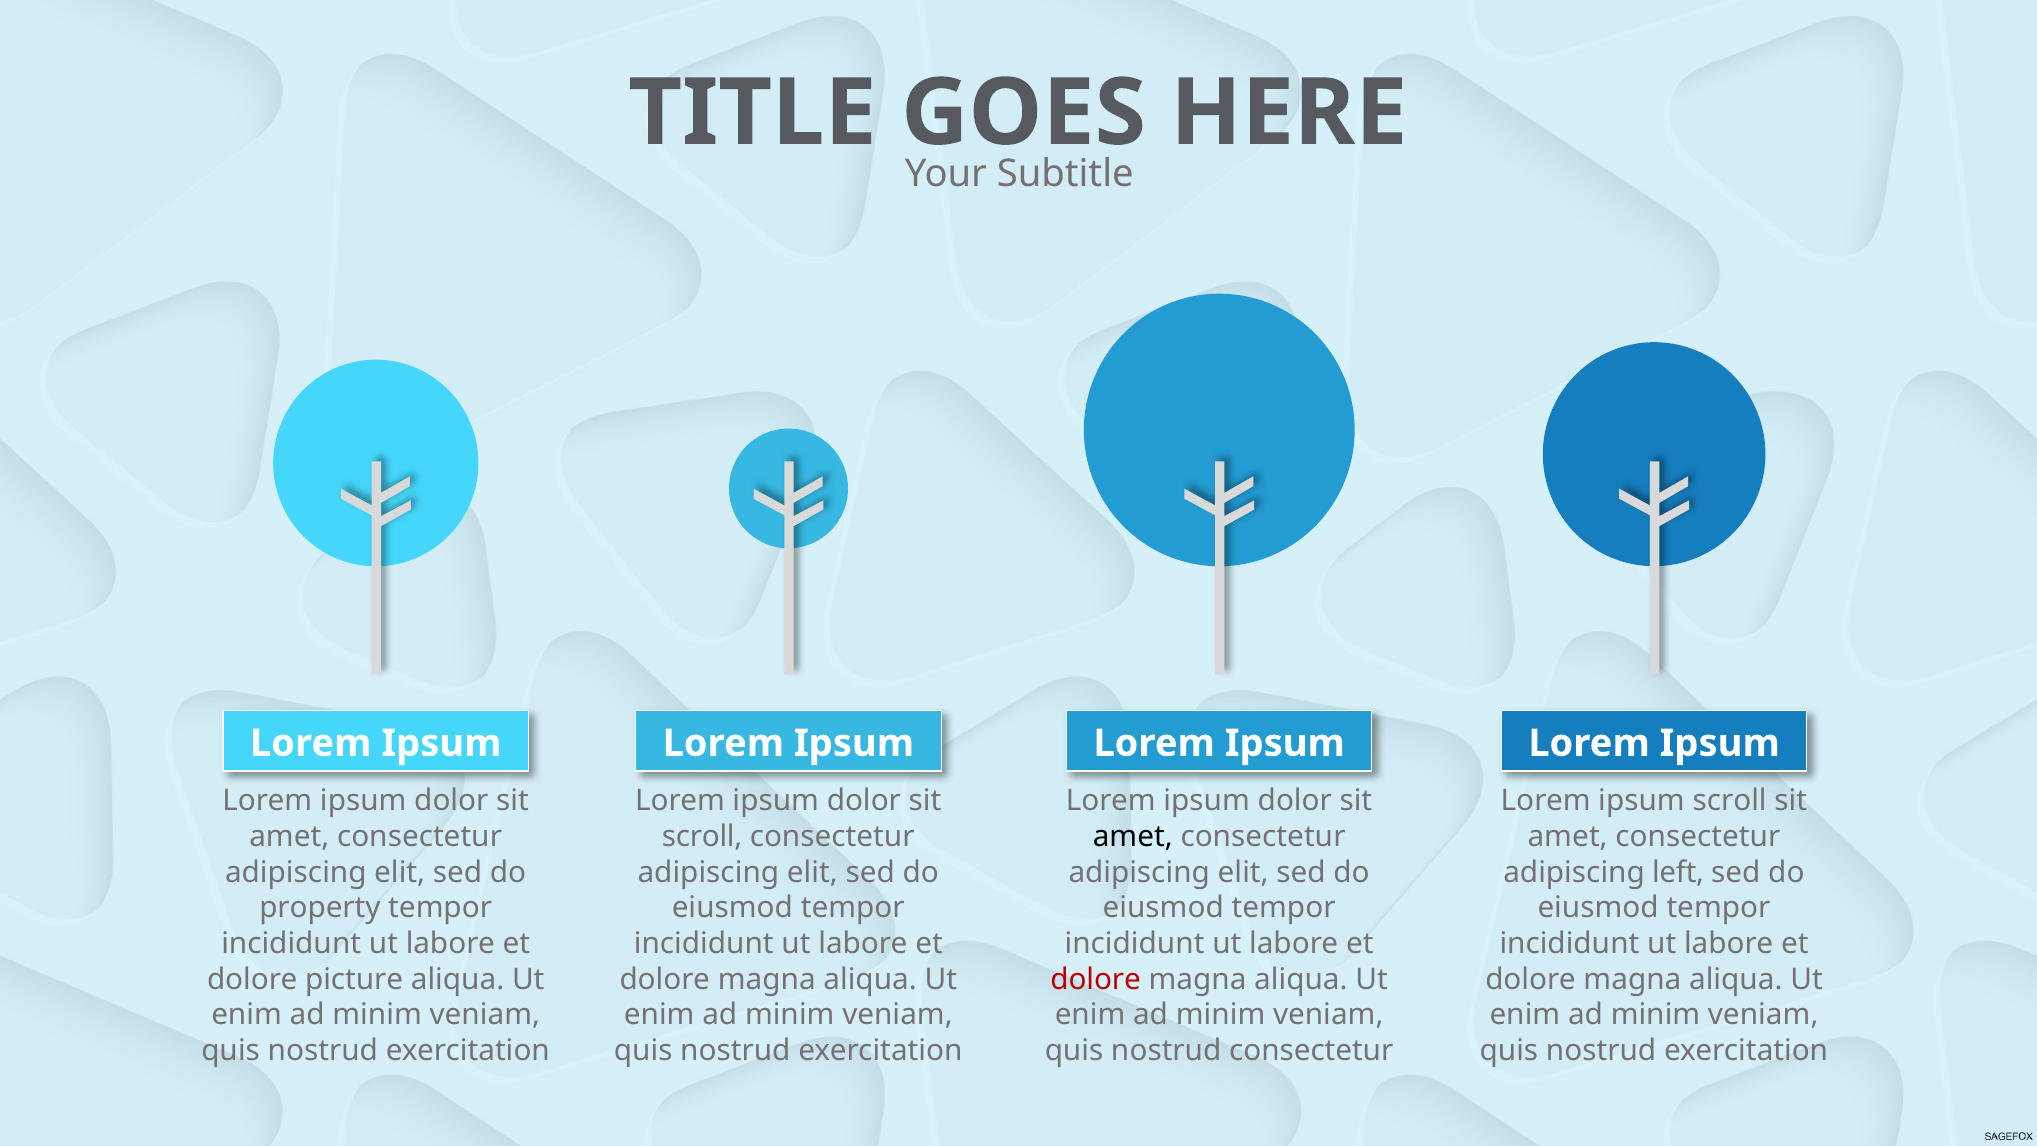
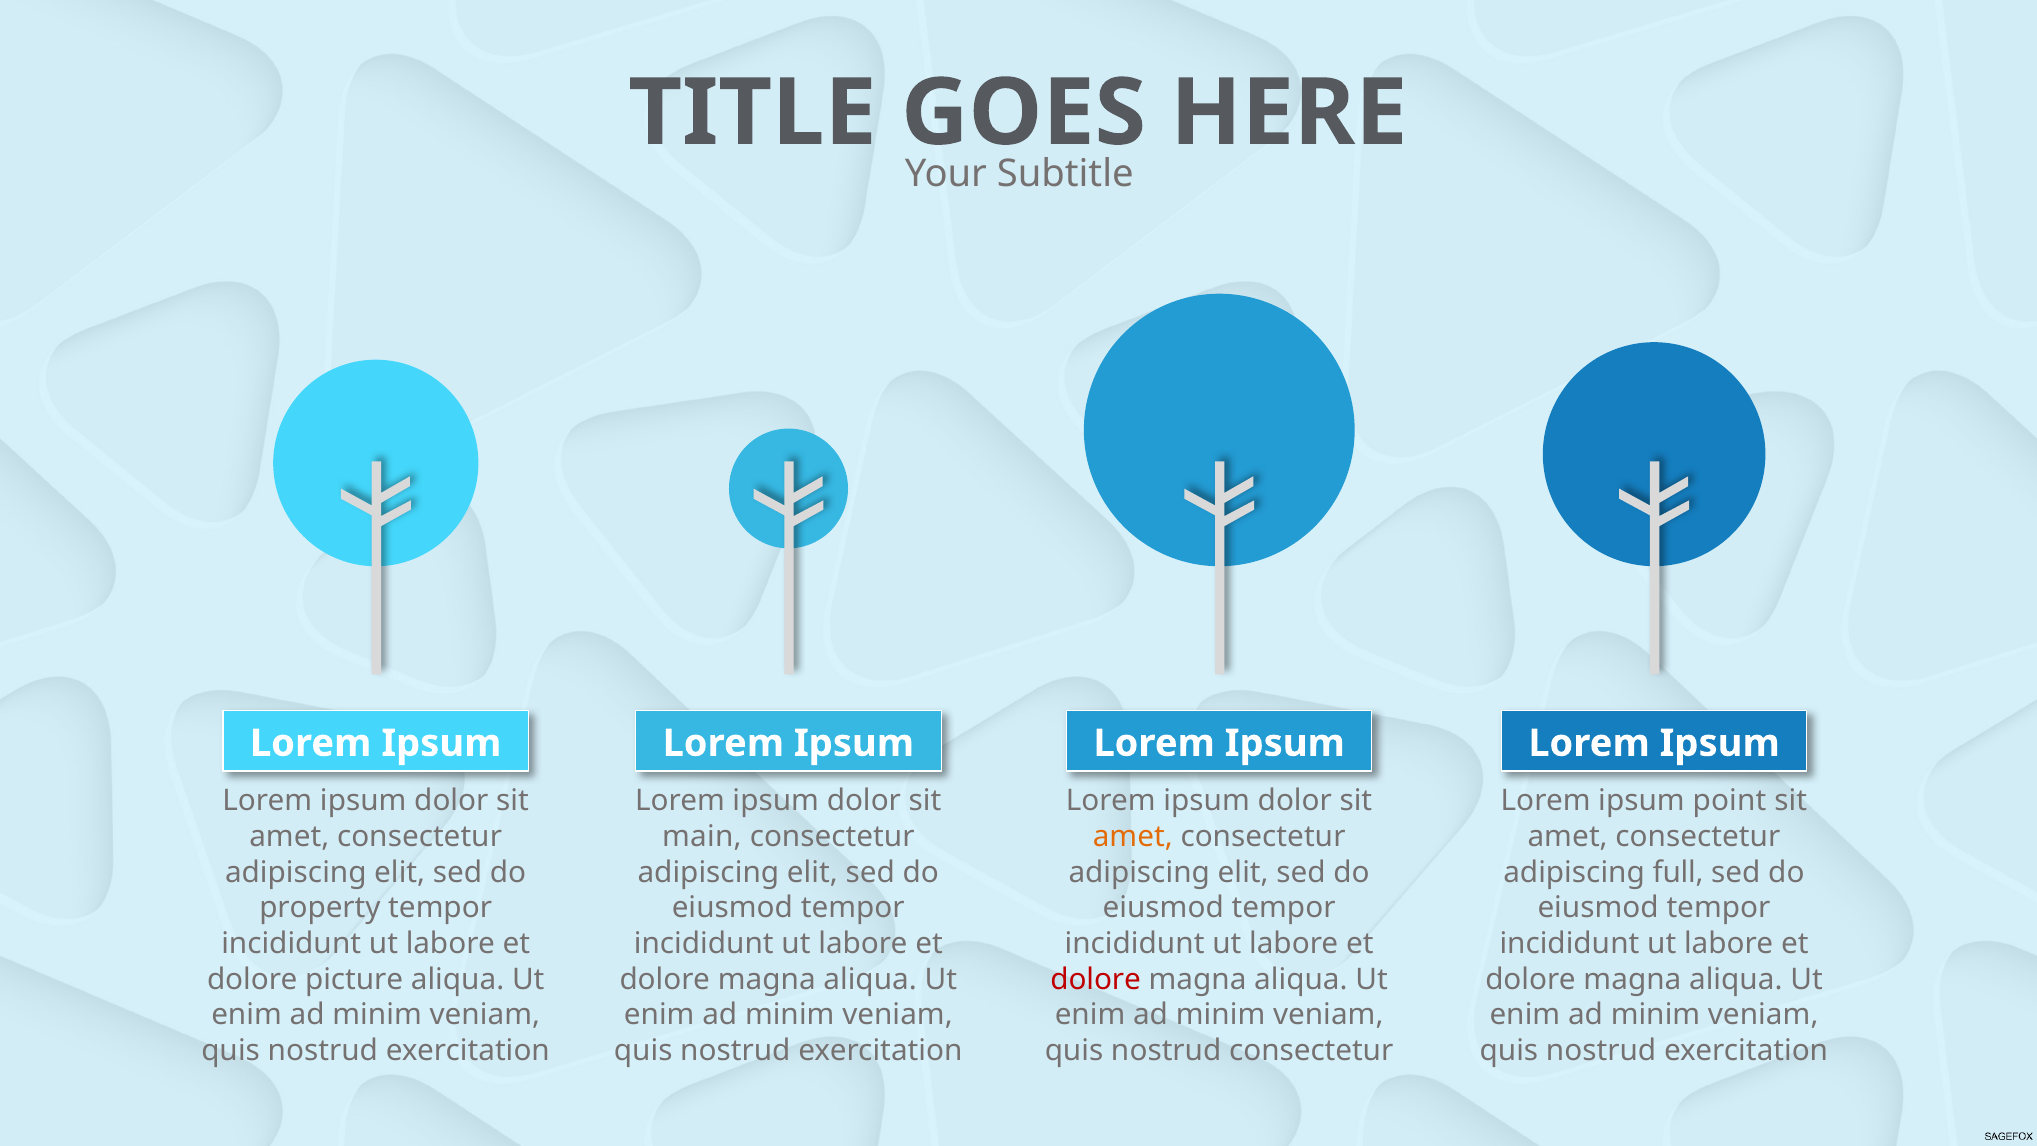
ipsum scroll: scroll -> point
scroll at (702, 836): scroll -> main
amet at (1133, 836) colour: black -> orange
left: left -> full
